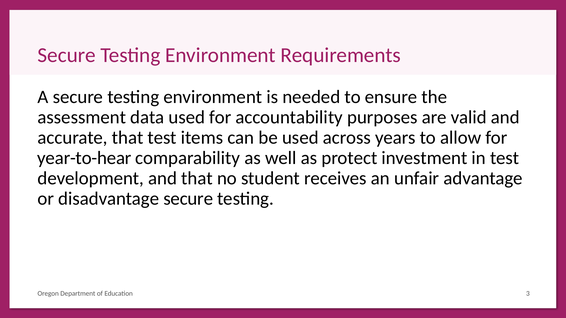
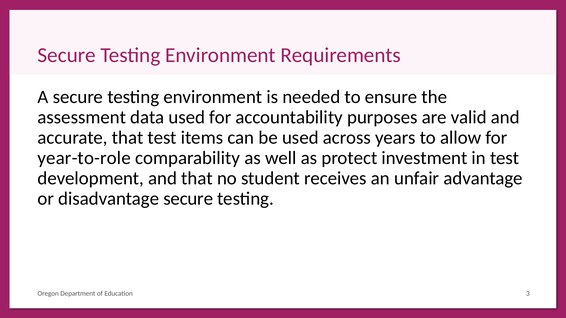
year-to-hear: year-to-hear -> year-to-role
